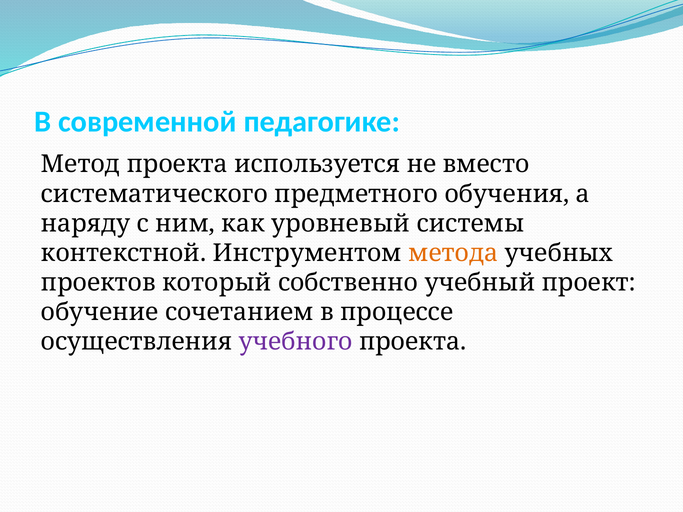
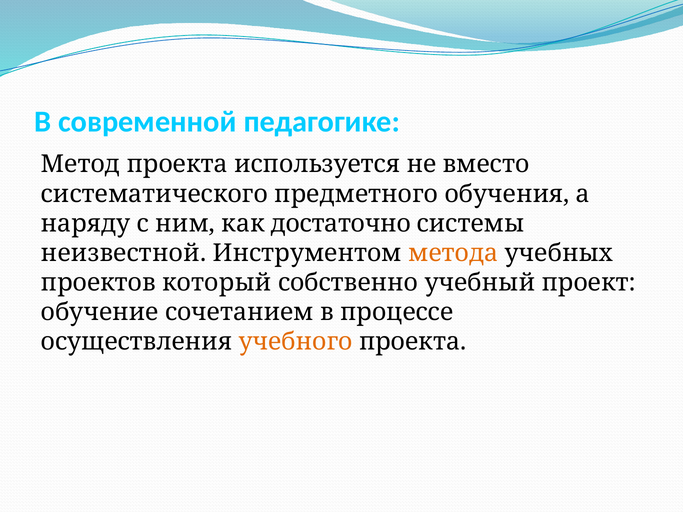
уровневый: уровневый -> достаточно
контекстной: контекстной -> неизвестной
учебного colour: purple -> orange
